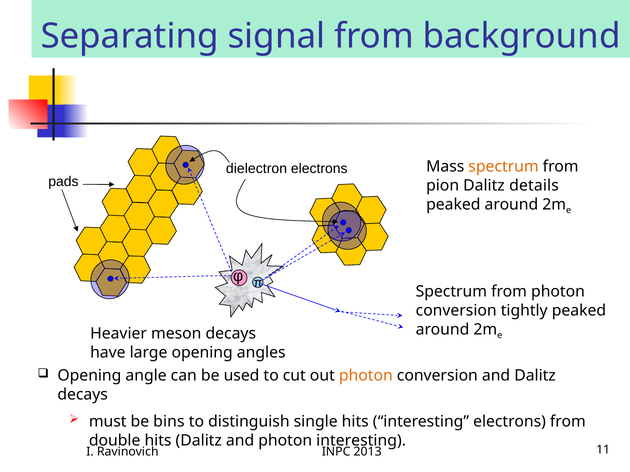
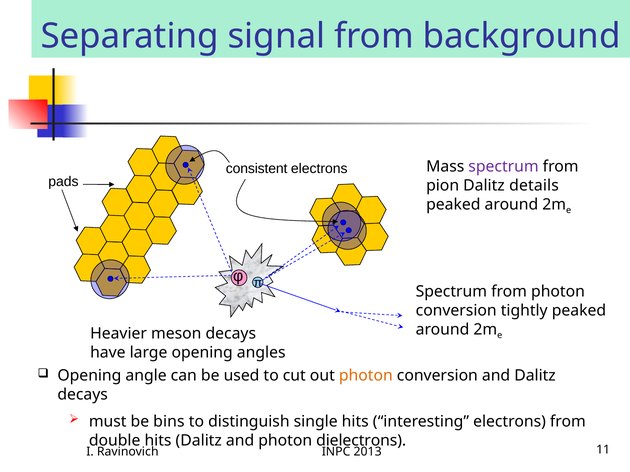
dielectron: dielectron -> consistent
spectrum at (504, 167) colour: orange -> purple
photon interesting: interesting -> dielectrons
